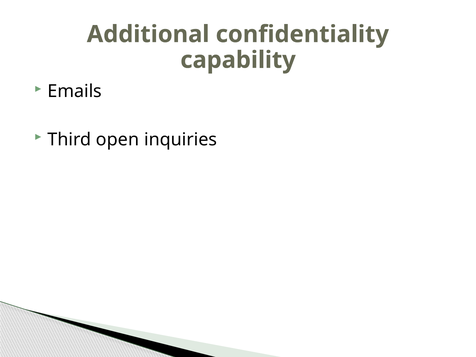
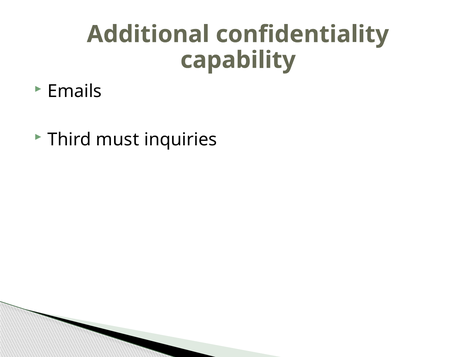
open: open -> must
